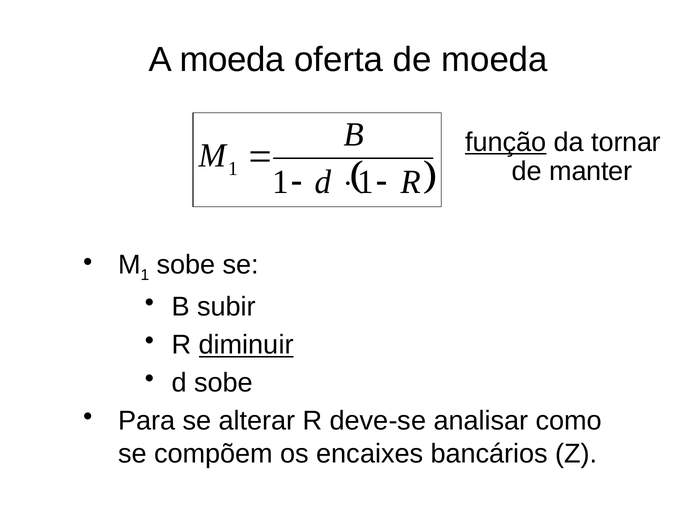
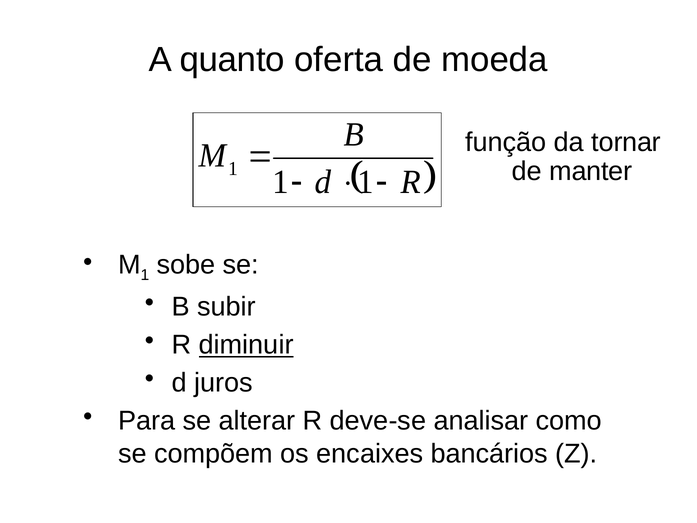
A moeda: moeda -> quanto
função underline: present -> none
d sobe: sobe -> juros
